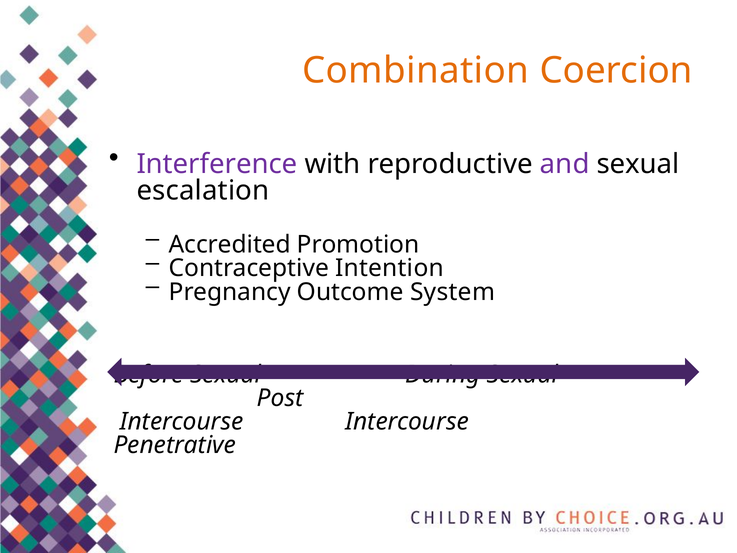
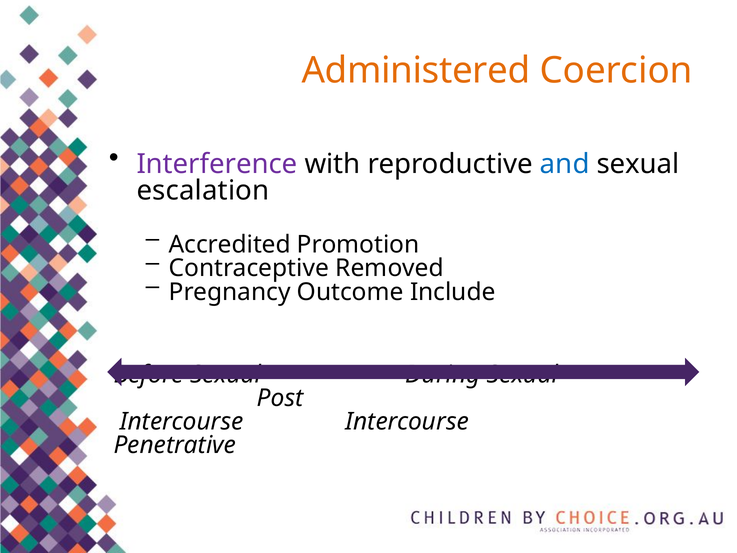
Combination: Combination -> Administered
and colour: purple -> blue
Intention: Intention -> Removed
System: System -> Include
